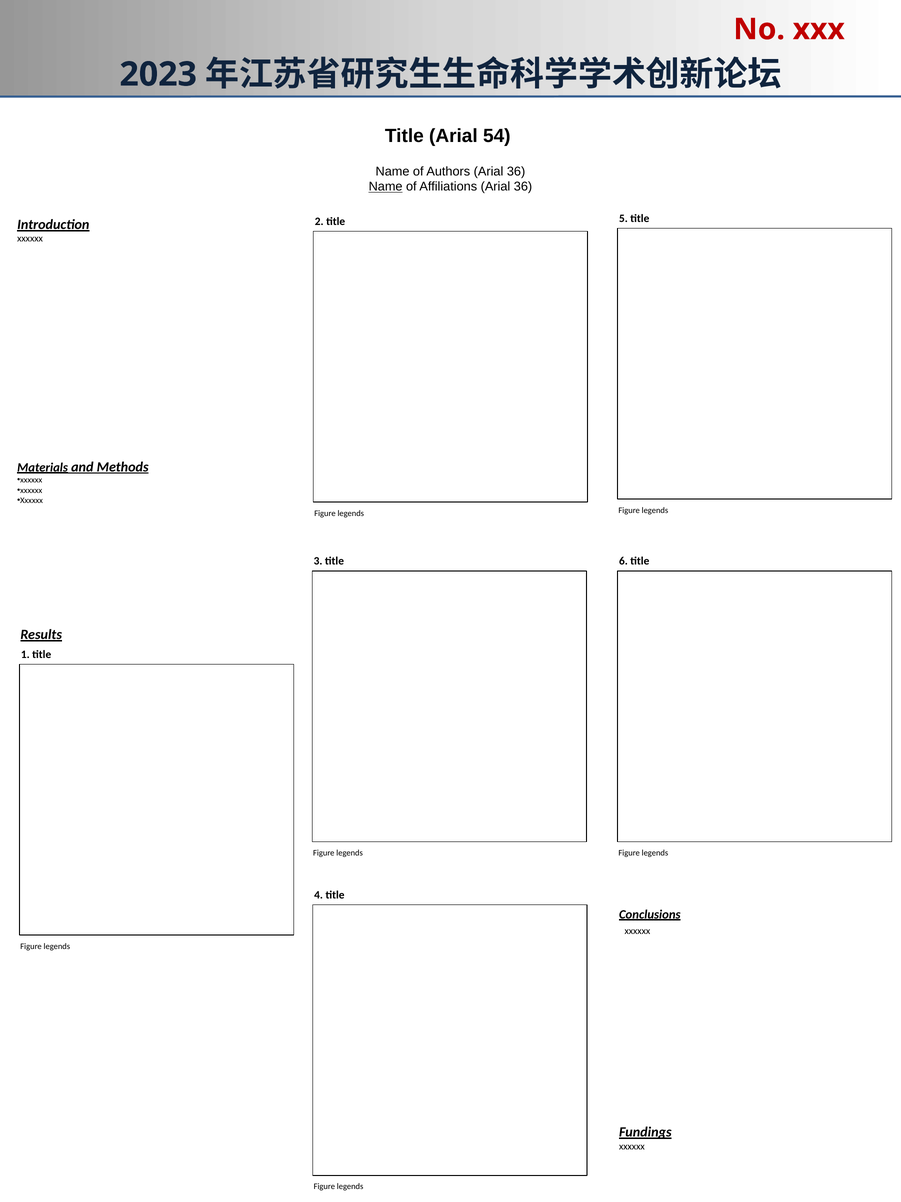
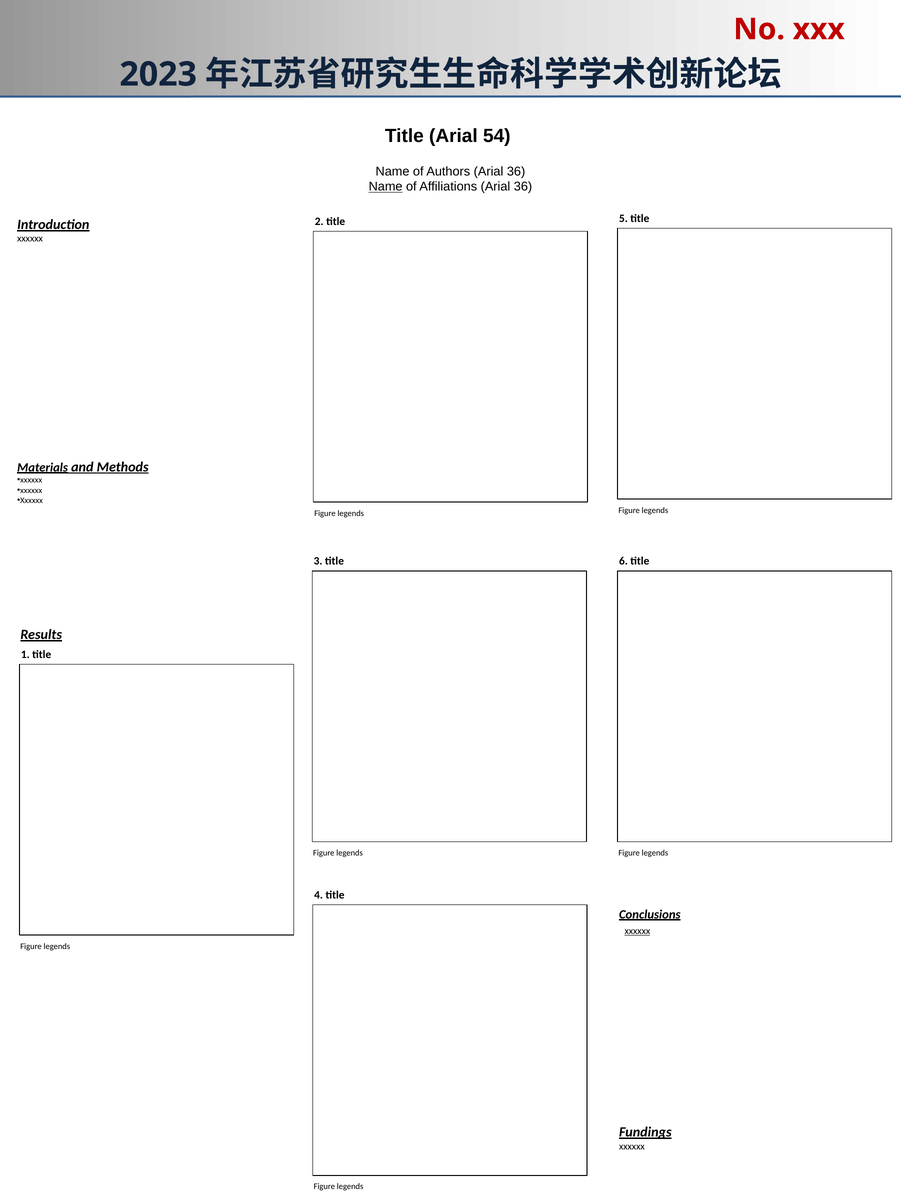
xxxxxx at (637, 931) underline: none -> present
